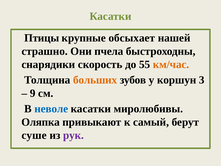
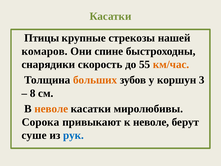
обсыхает: обсыхает -> стрекозы
страшно: страшно -> комаров
пчела: пчела -> спине
9: 9 -> 8
неволе at (51, 109) colour: blue -> orange
Оляпка: Оляпка -> Сорока
к самый: самый -> неволе
рук colour: purple -> blue
